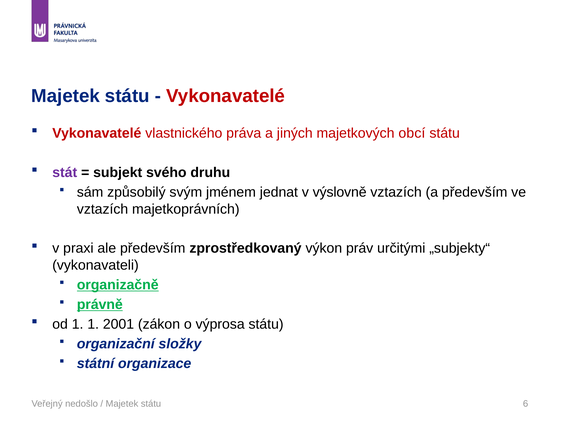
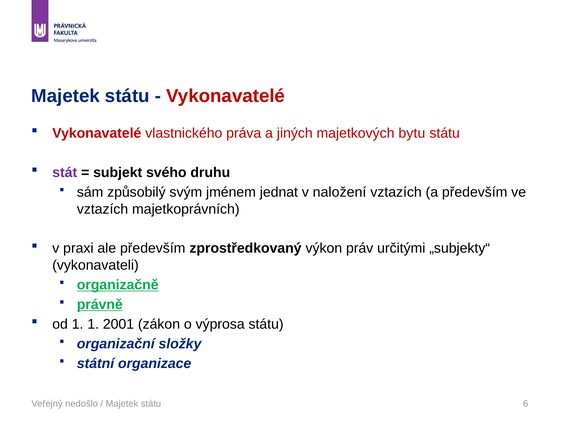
obcí: obcí -> bytu
výslovně: výslovně -> naložení
